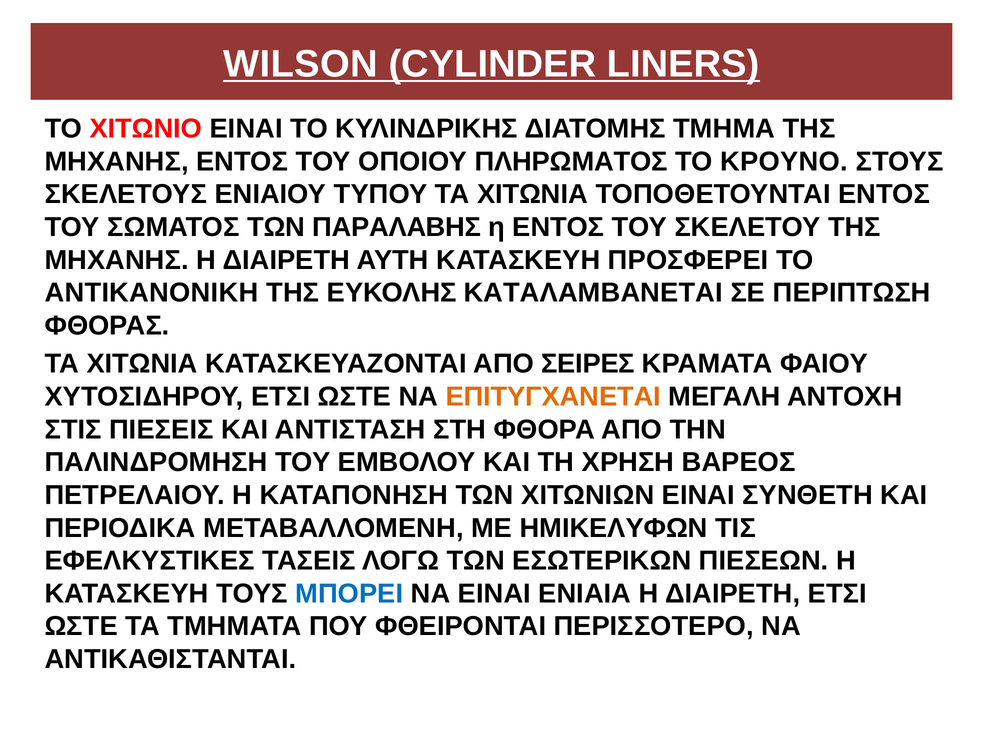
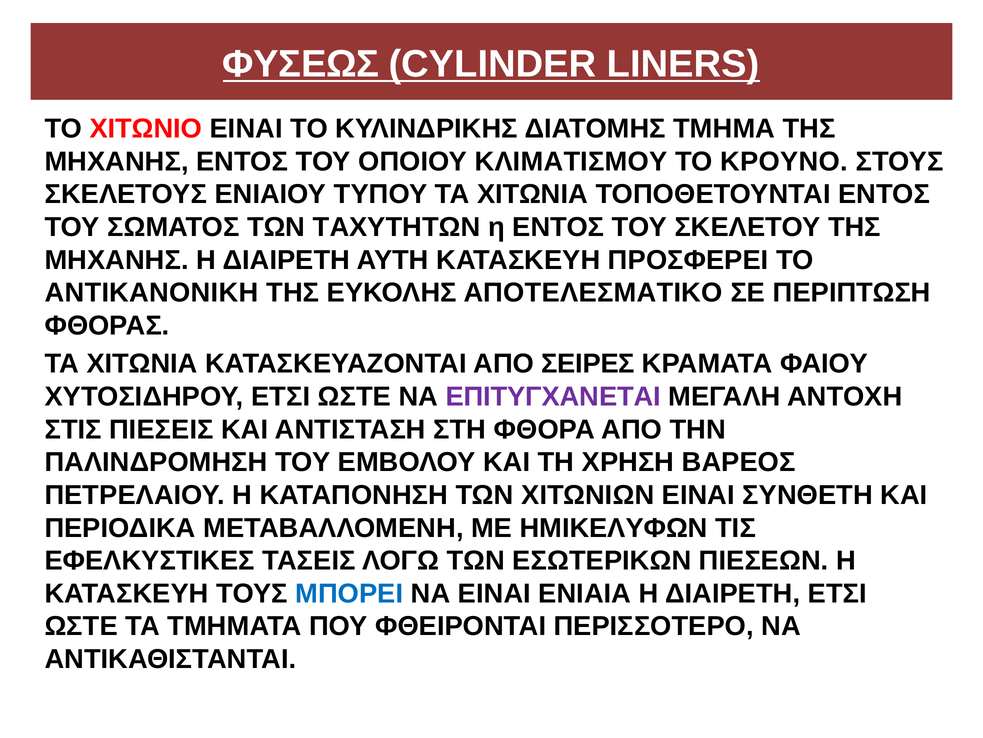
WILSON: WILSON -> ΦΥΣΕΩΣ
ΠΛΗΡΩΜΑΤΟΣ: ΠΛΗΡΩΜΑΤΟΣ -> ΚΛΙΜΑΤΙΣΜΟΥ
ΠΑΡΑΛΑΒΗΣ: ΠΑΡΑΛΑΒΗΣ -> ΤΑΧΥΤΗΤΩΝ
ΚΑΤΑΛΑΜΒΑΝΕΤΑΙ: ΚΑΤΑΛΑΜΒΑΝΕΤΑΙ -> ΑΠΟΤΕΛΕΣΜΑΤΙΚΟ
ΕΠΙΤΥΓΧΑΝΕΤΑΙ colour: orange -> purple
